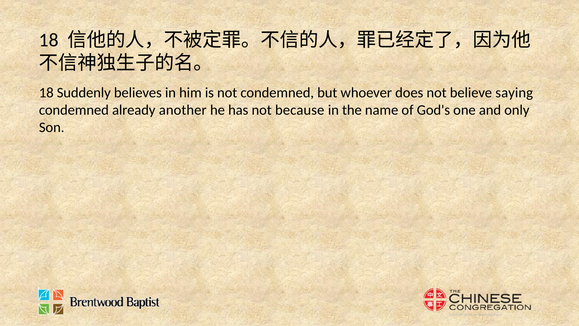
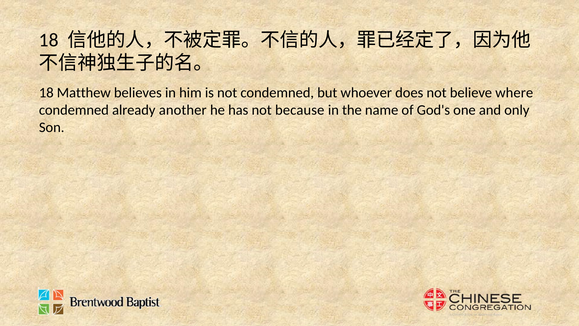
Suddenly: Suddenly -> Matthew
saying: saying -> where
